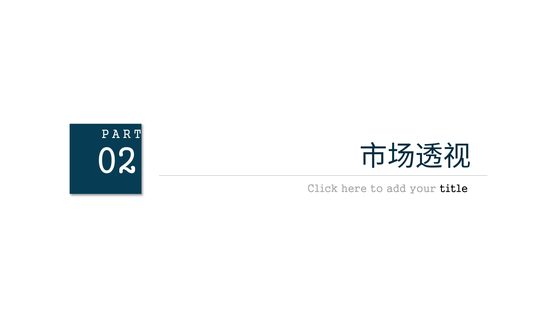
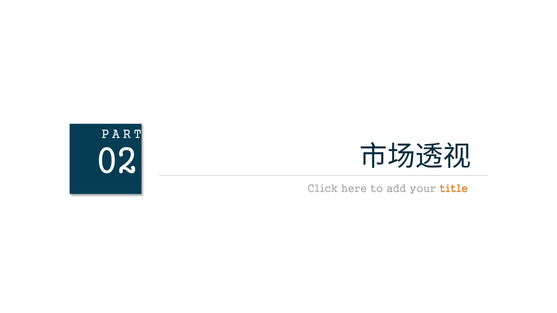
title colour: black -> orange
